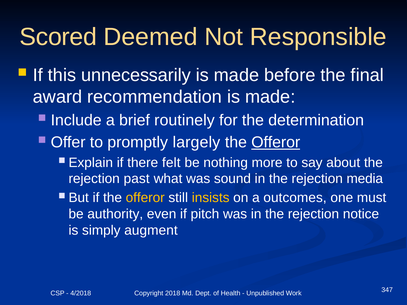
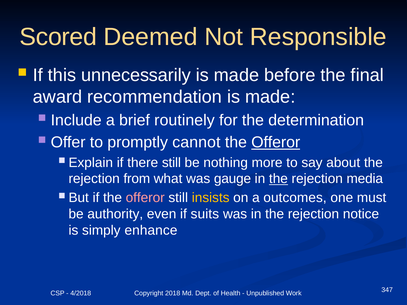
largely: largely -> cannot
there felt: felt -> still
past: past -> from
sound: sound -> gauge
the at (278, 179) underline: none -> present
offeror at (145, 198) colour: yellow -> pink
pitch: pitch -> suits
augment: augment -> enhance
